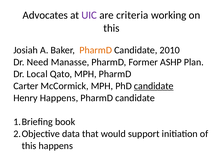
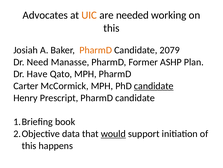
UIC colour: purple -> orange
criteria: criteria -> needed
2010: 2010 -> 2079
Local: Local -> Have
Henry Happens: Happens -> Prescript
would underline: none -> present
